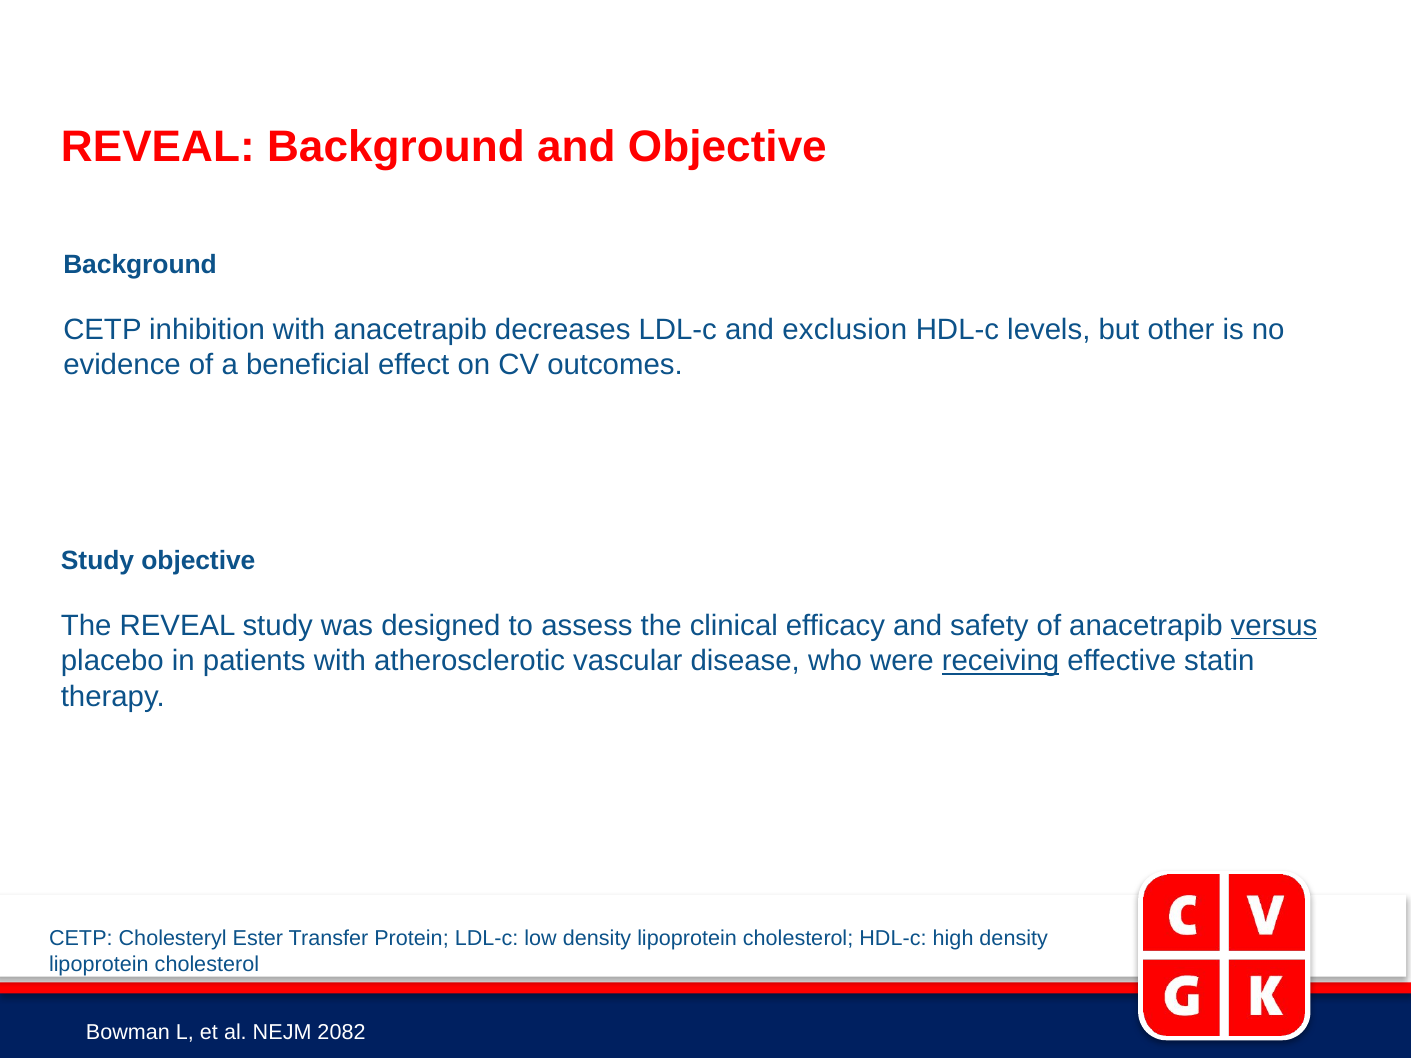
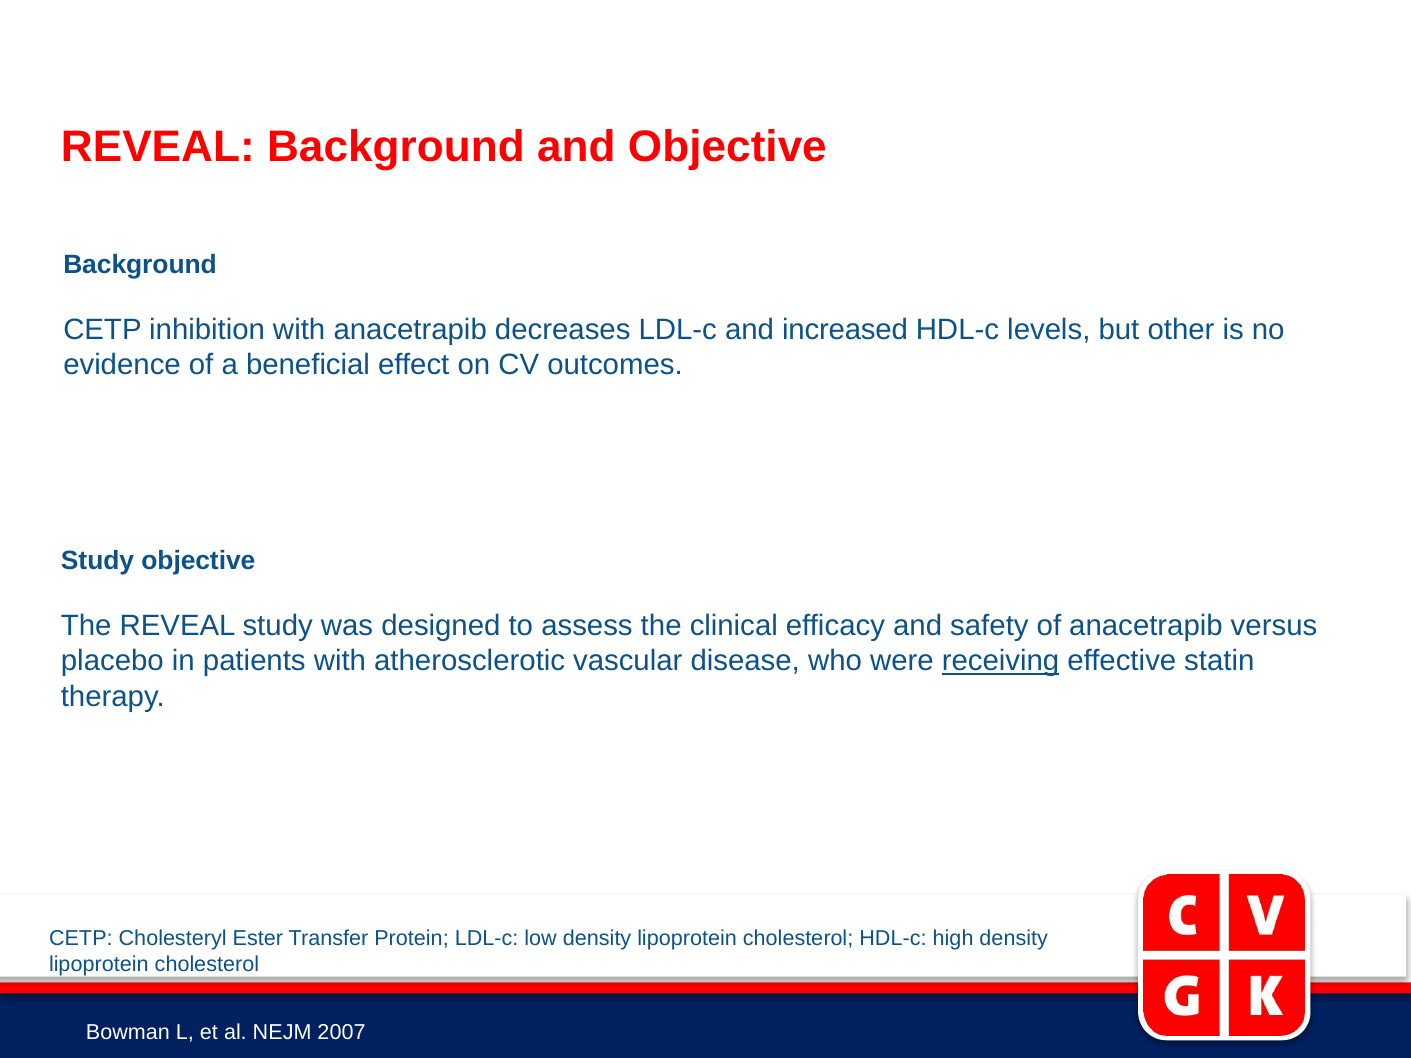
exclusion: exclusion -> increased
versus underline: present -> none
2082: 2082 -> 2007
